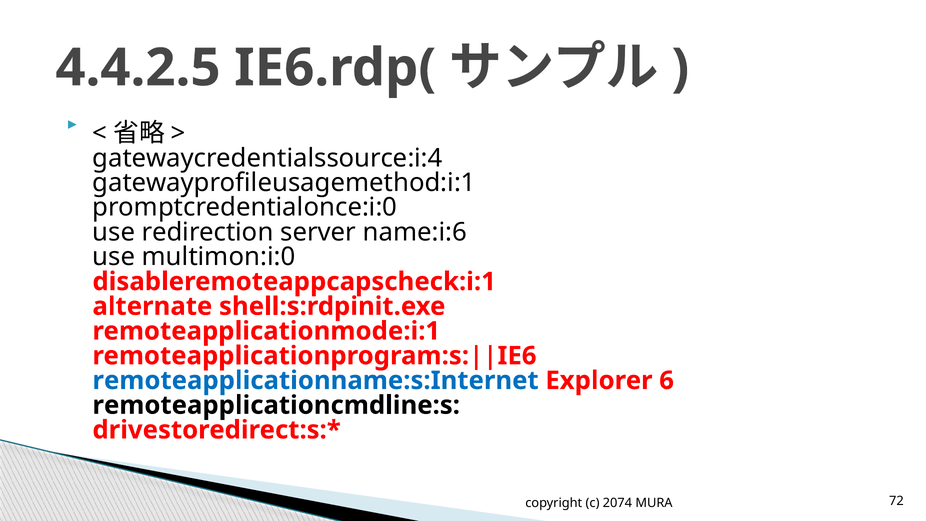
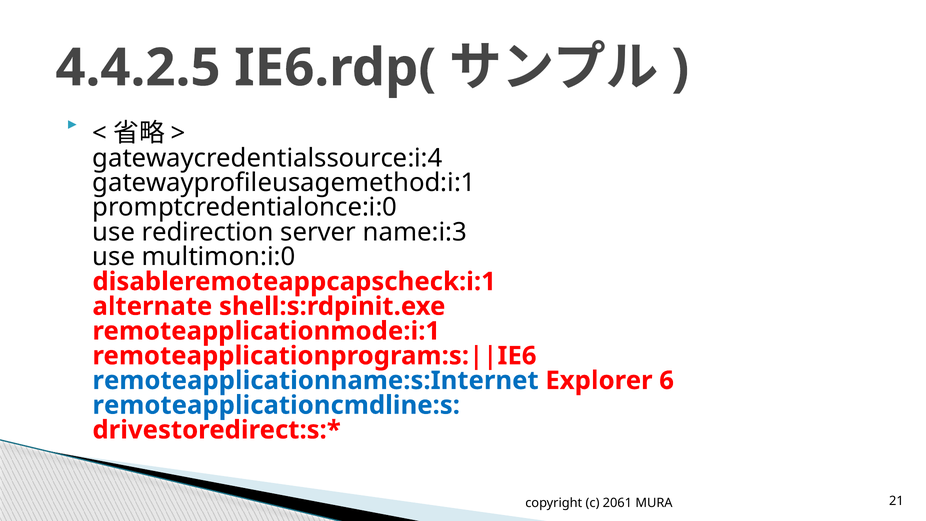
name:i:6: name:i:6 -> name:i:3
remoteapplicationcmdline:s colour: black -> blue
2074: 2074 -> 2061
72: 72 -> 21
